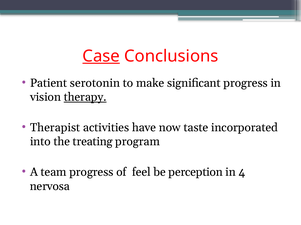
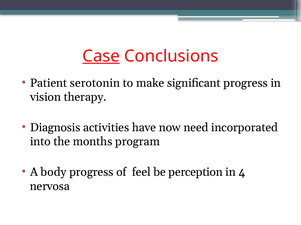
therapy underline: present -> none
Therapist: Therapist -> Diagnosis
taste: taste -> need
treating: treating -> months
team: team -> body
